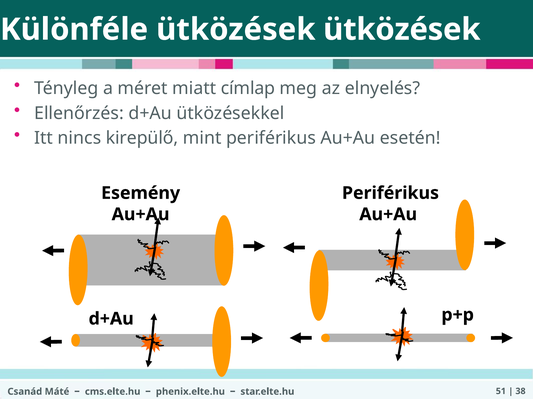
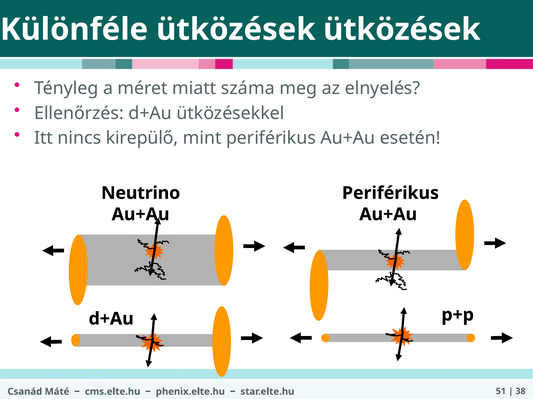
címlap: címlap -> száma
Esemény: Esemény -> Neutrino
